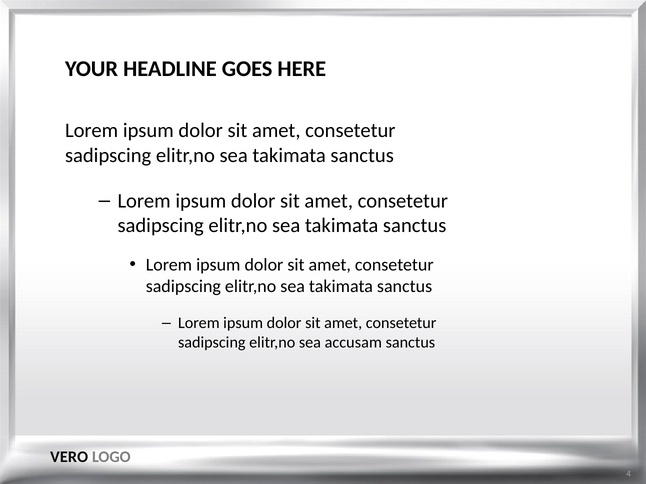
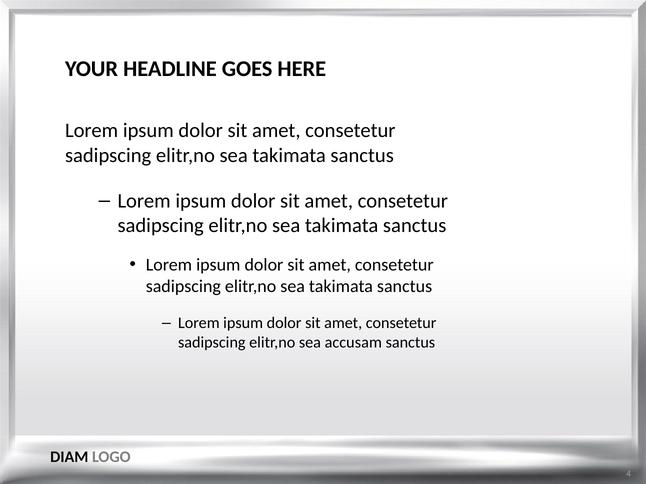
VERO: VERO -> DIAM
